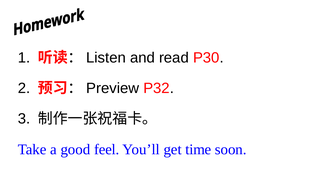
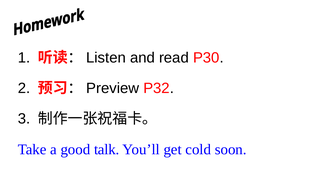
feel: feel -> talk
time: time -> cold
